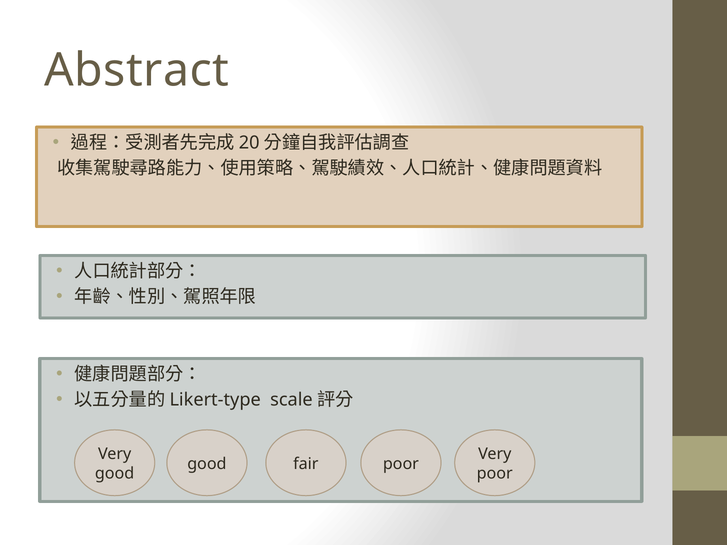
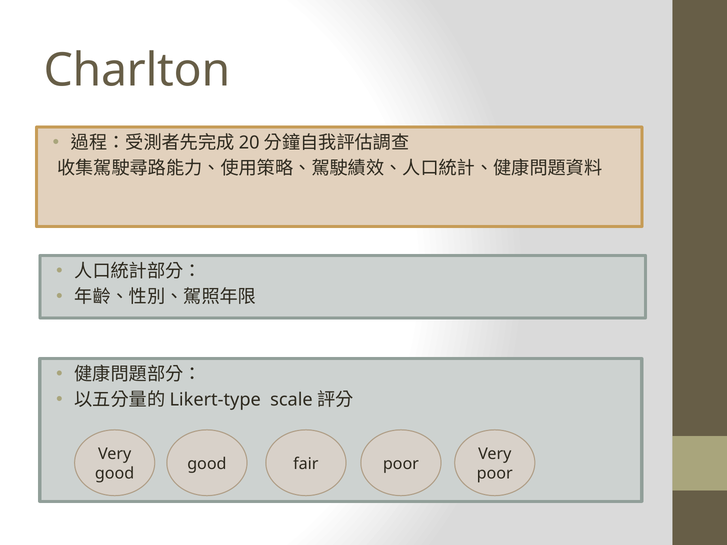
Abstract: Abstract -> Charlton
